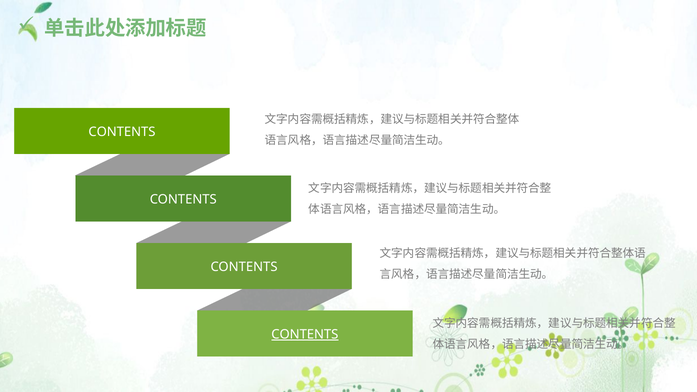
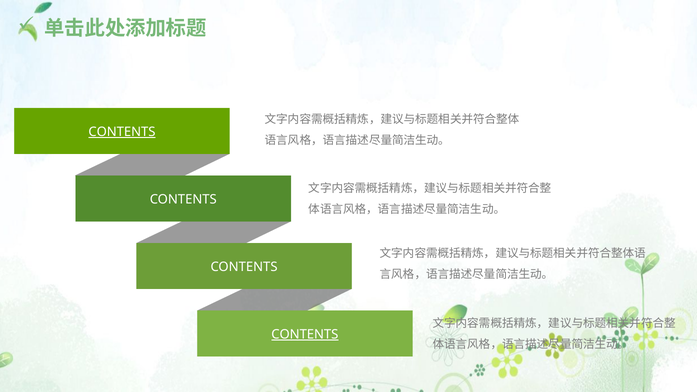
CONTENTS at (122, 132) underline: none -> present
